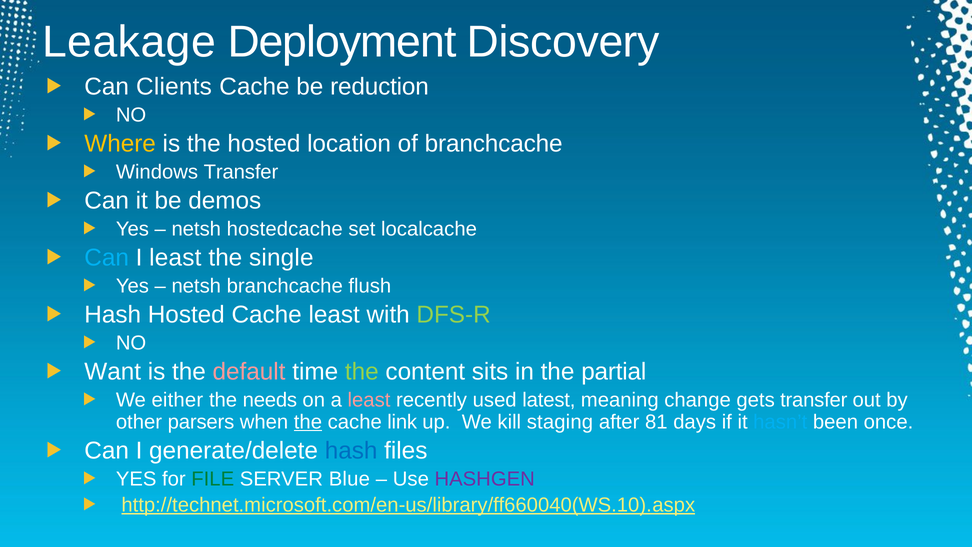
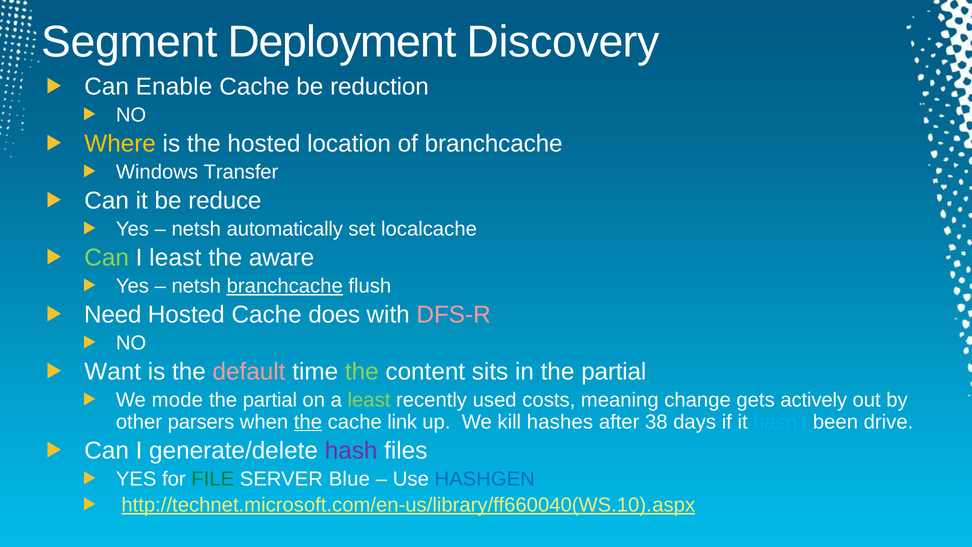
Leakage: Leakage -> Segment
Clients: Clients -> Enable
demos: demos -> reduce
hostedcache: hostedcache -> automatically
Can at (107, 258) colour: light blue -> light green
single: single -> aware
branchcache at (285, 286) underline: none -> present
Hash at (113, 315): Hash -> Need
Cache least: least -> does
DFS-R colour: light green -> pink
either: either -> mode
needs at (270, 400): needs -> partial
least at (369, 400) colour: pink -> light green
latest: latest -> costs
gets transfer: transfer -> actively
staging: staging -> hashes
81: 81 -> 38
once: once -> drive
hash at (351, 451) colour: blue -> purple
HASHGEN colour: purple -> blue
